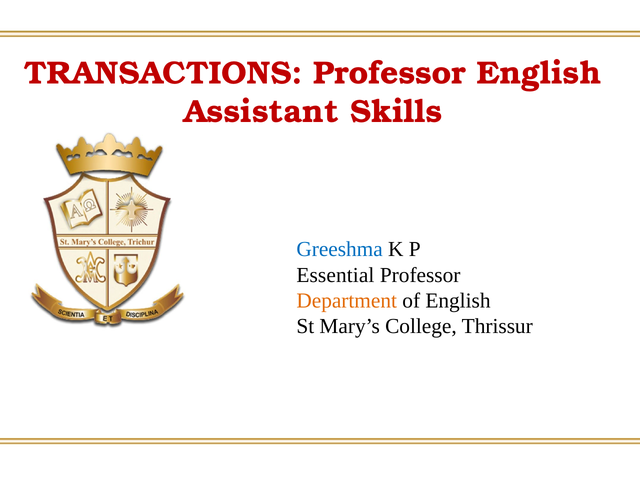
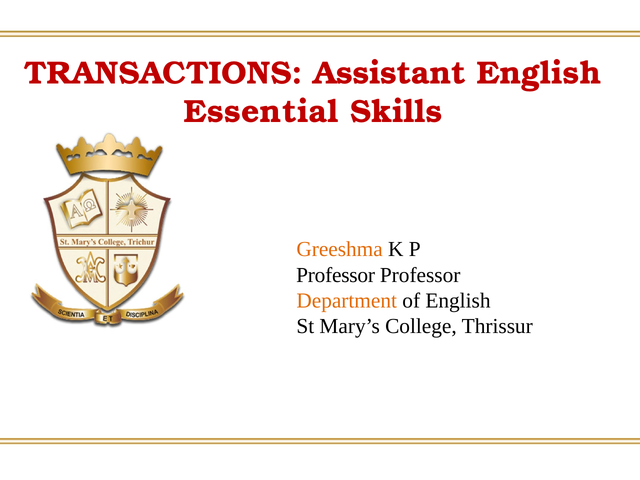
TRANSACTIONS Professor: Professor -> Assistant
Assistant: Assistant -> Essential
Greeshma colour: blue -> orange
Essential at (335, 275): Essential -> Professor
